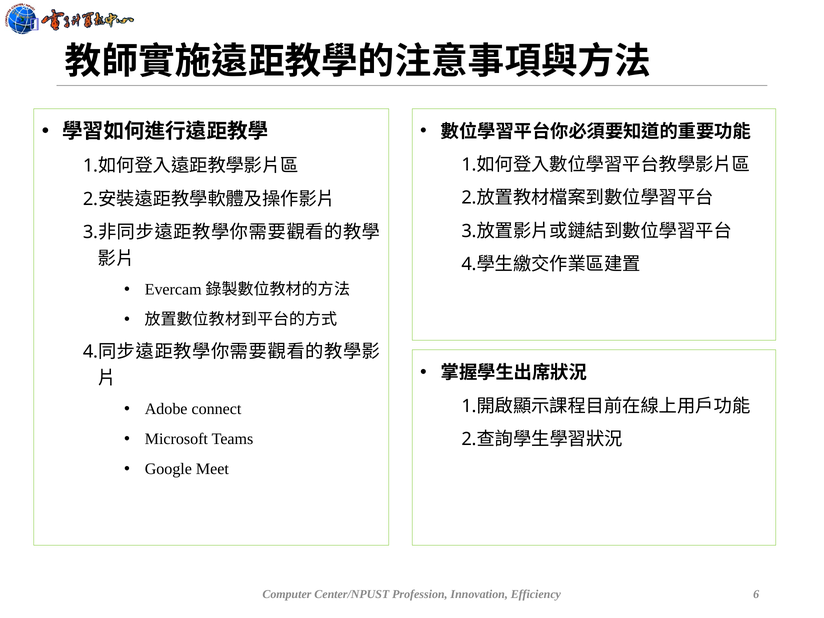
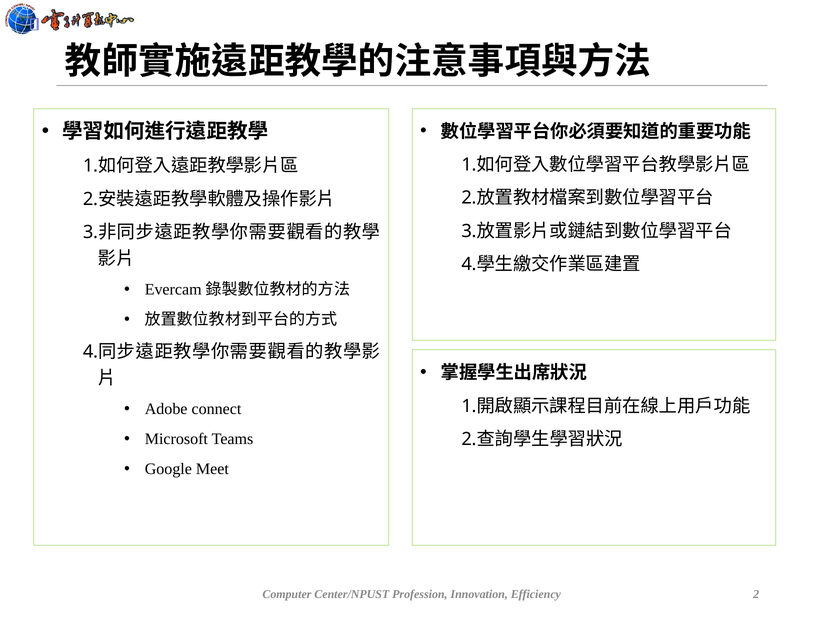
6: 6 -> 2
